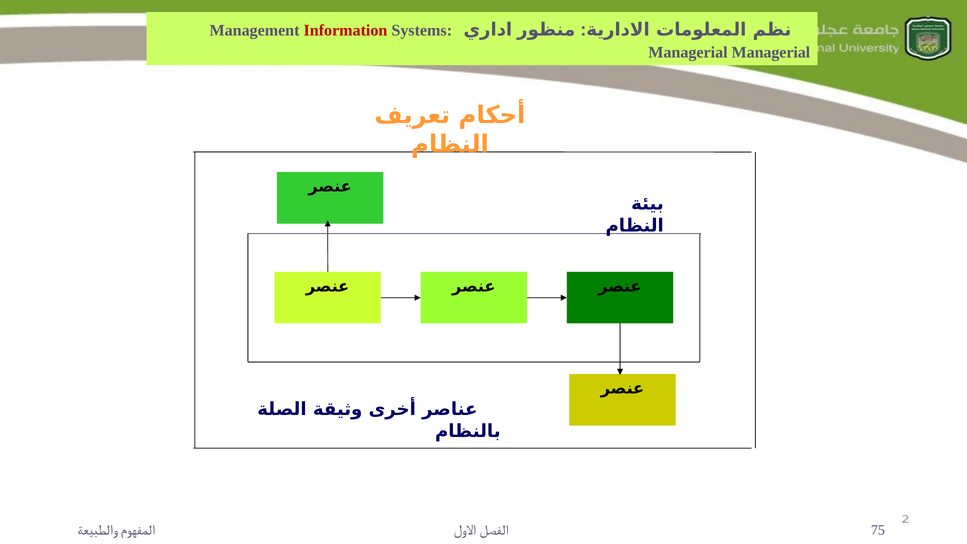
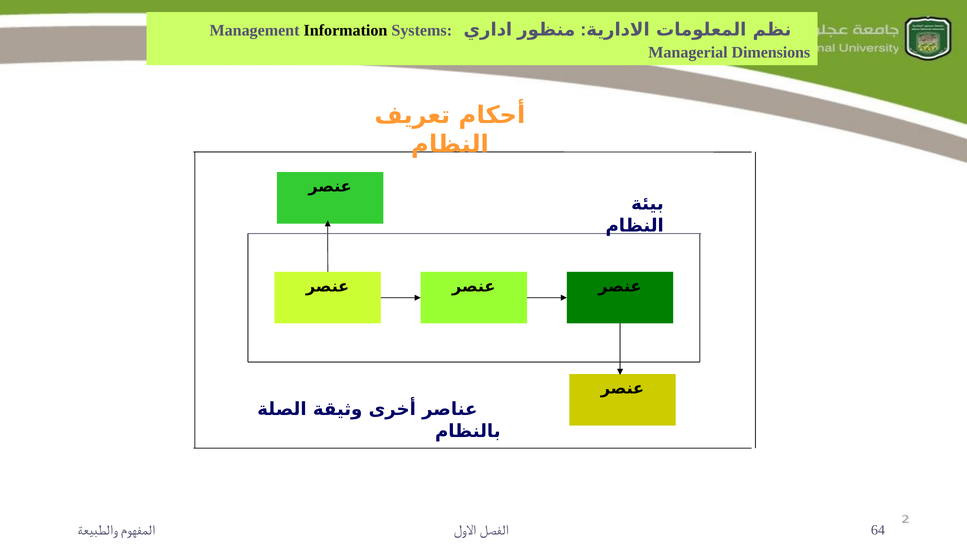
Information colour: red -> black
Managerial Managerial: Managerial -> Dimensions
75: 75 -> 64
